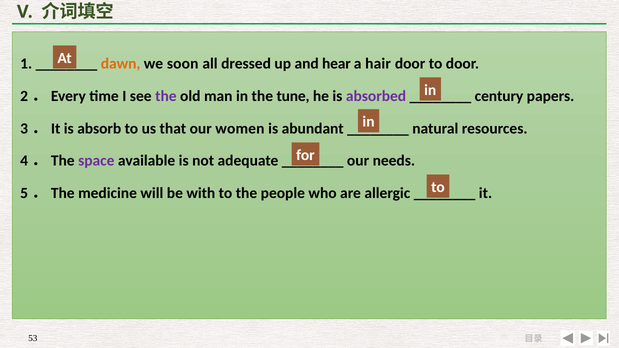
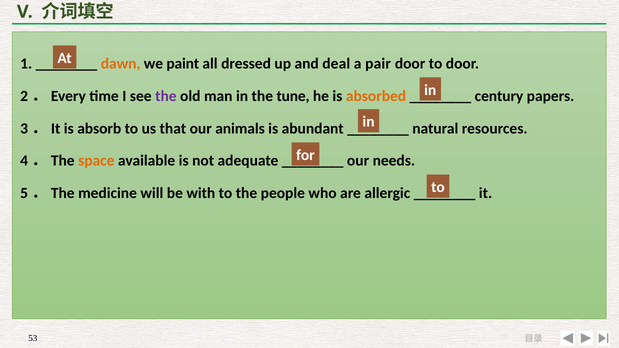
soon: soon -> paint
hear: hear -> deal
hair: hair -> pair
absorbed colour: purple -> orange
women: women -> animals
space colour: purple -> orange
